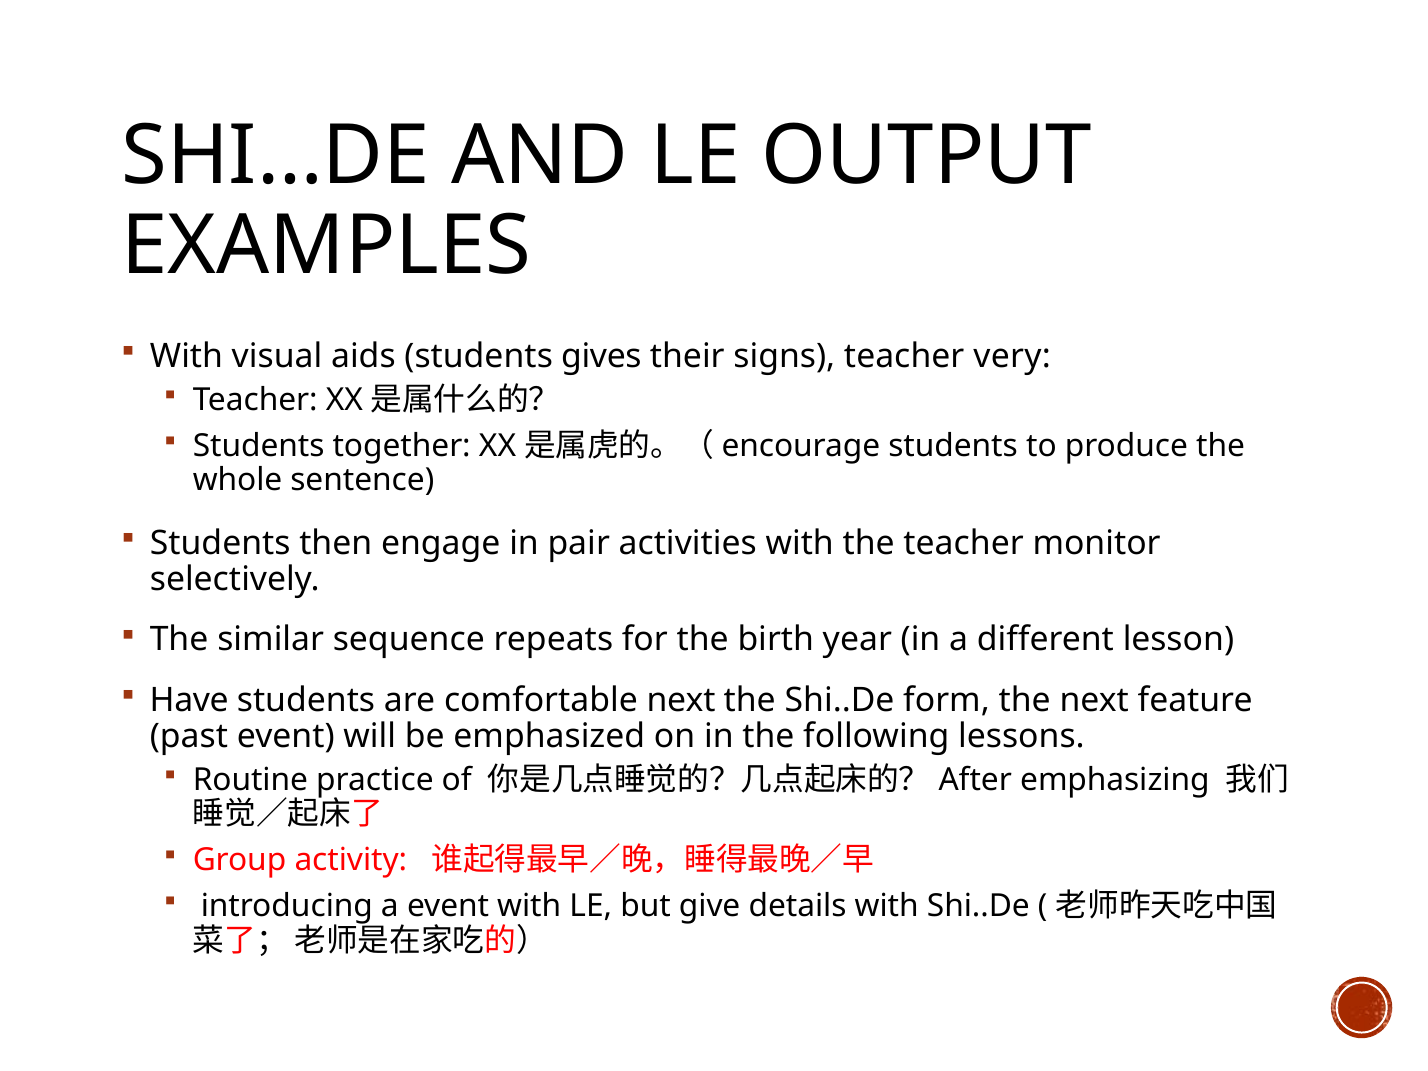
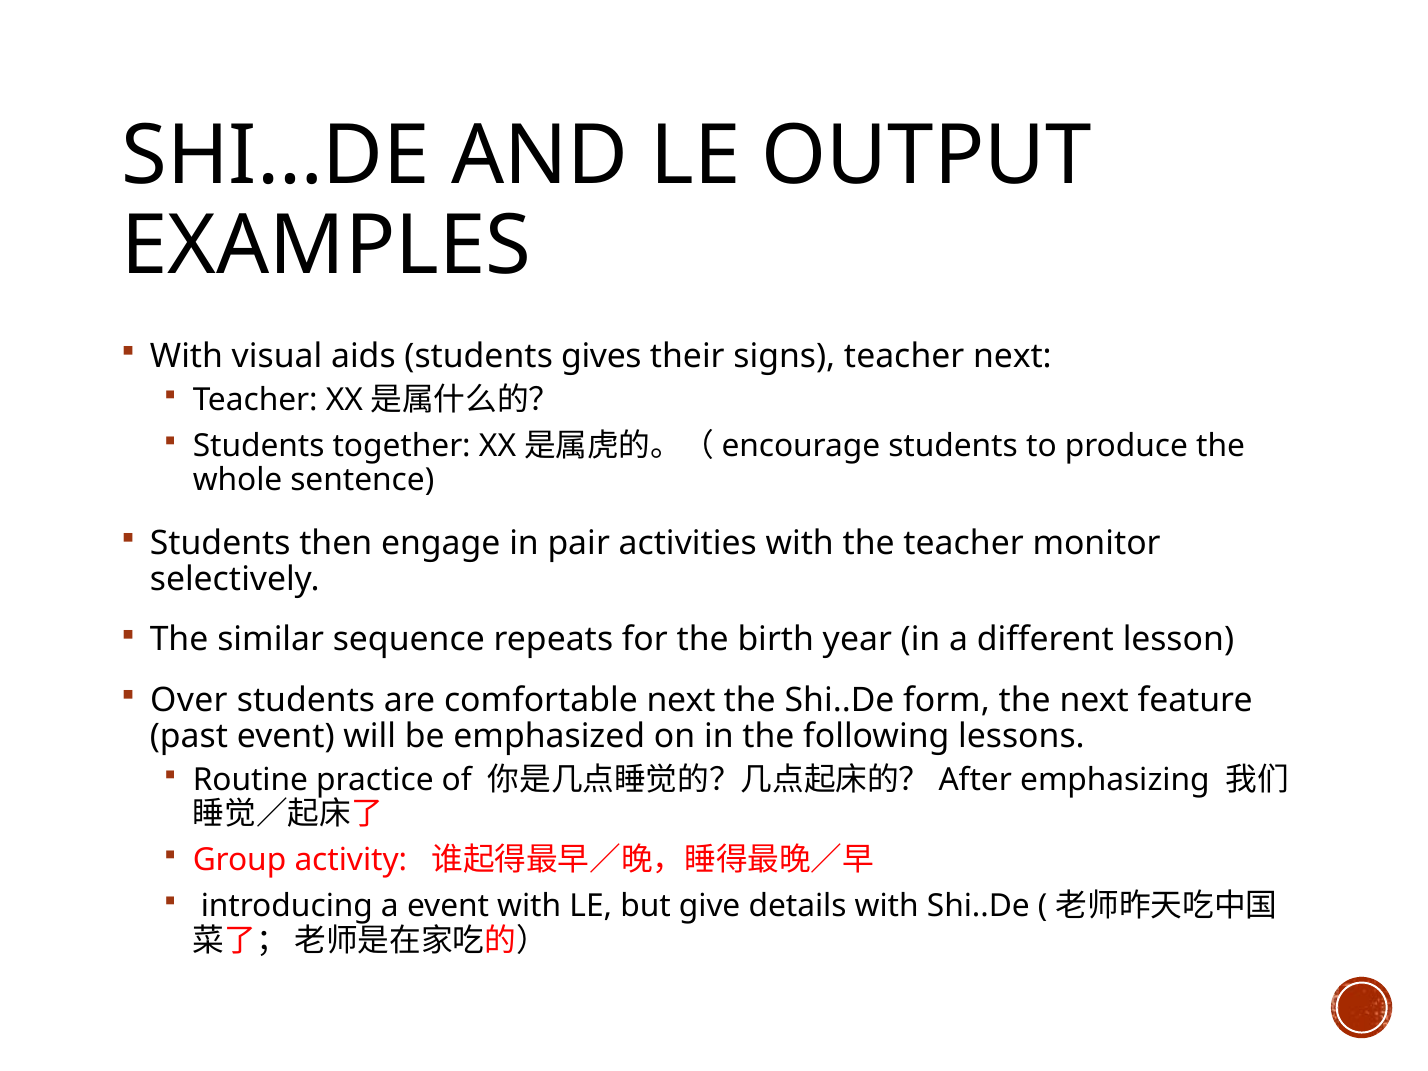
teacher very: very -> next
Have: Have -> Over
